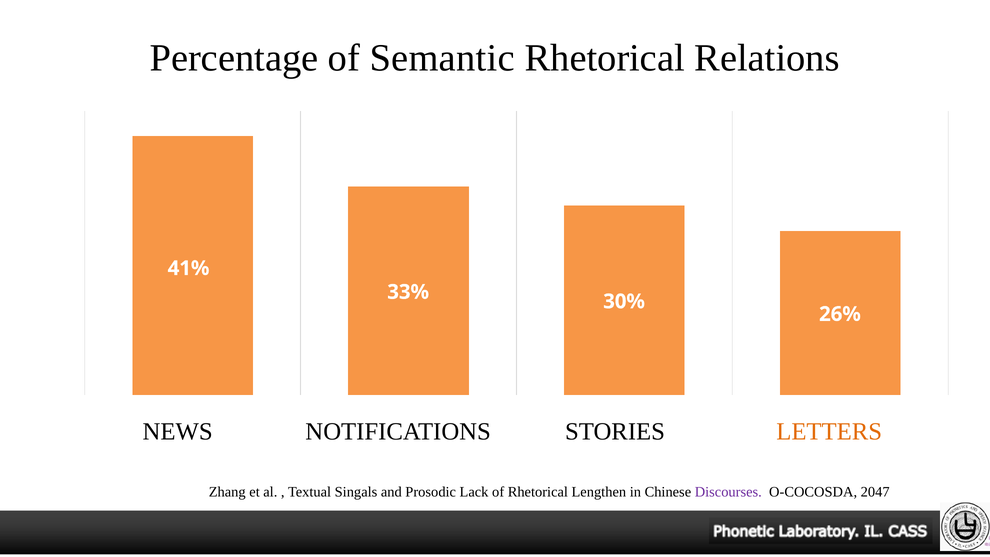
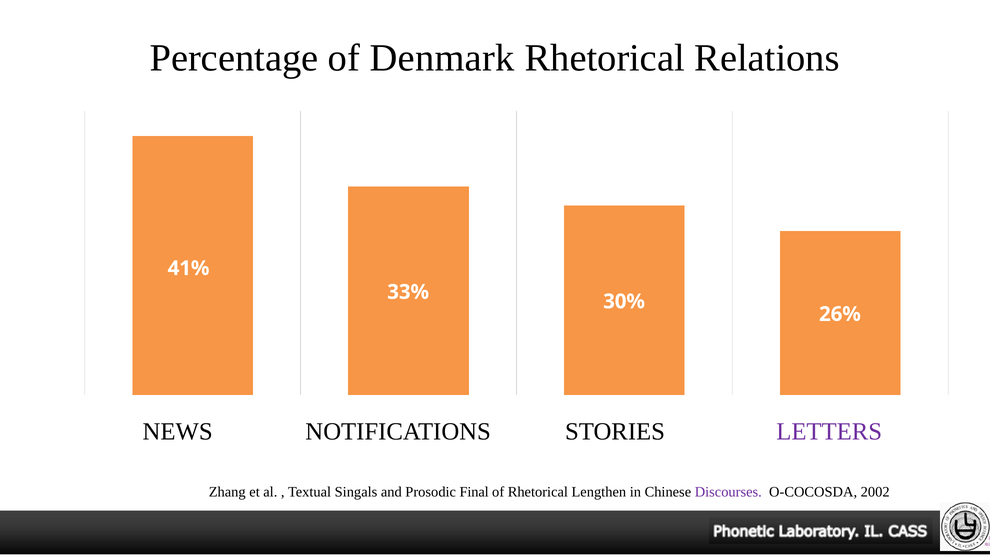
Semantic: Semantic -> Denmark
LETTERS colour: orange -> purple
Lack: Lack -> Final
2047: 2047 -> 2002
